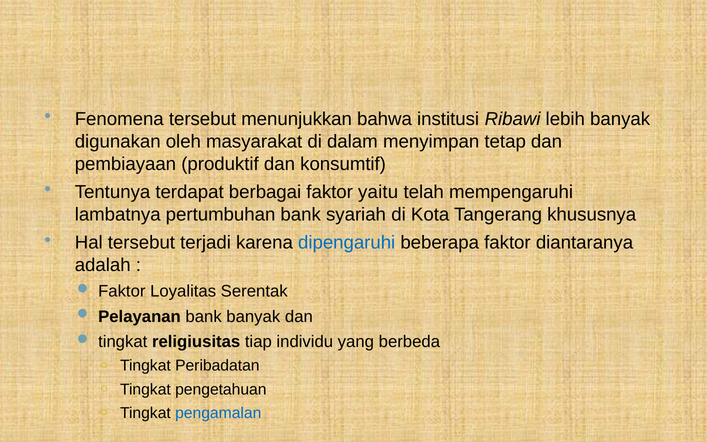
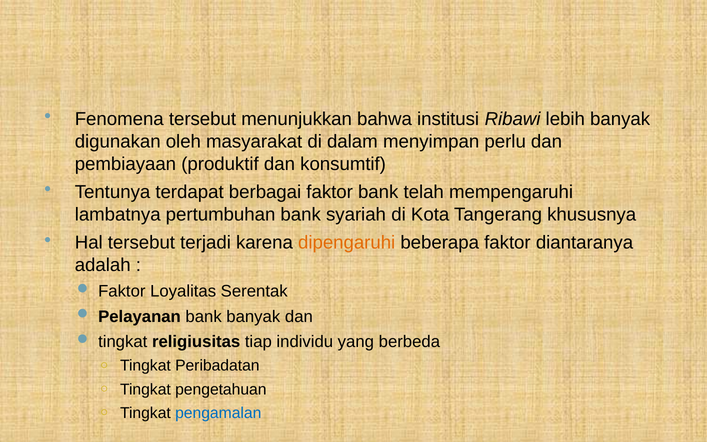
tetap: tetap -> perlu
faktor yaitu: yaitu -> bank
dipengaruhi colour: blue -> orange
